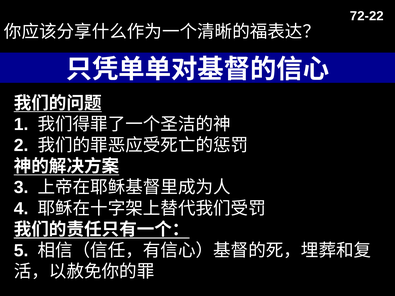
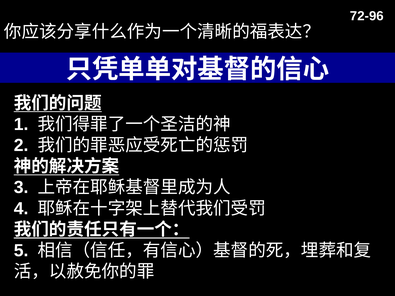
72-22: 72-22 -> 72-96
